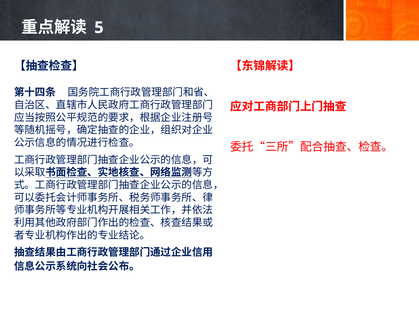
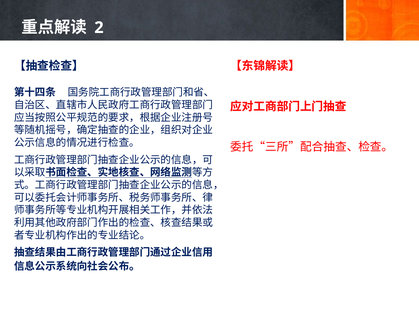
5: 5 -> 2
